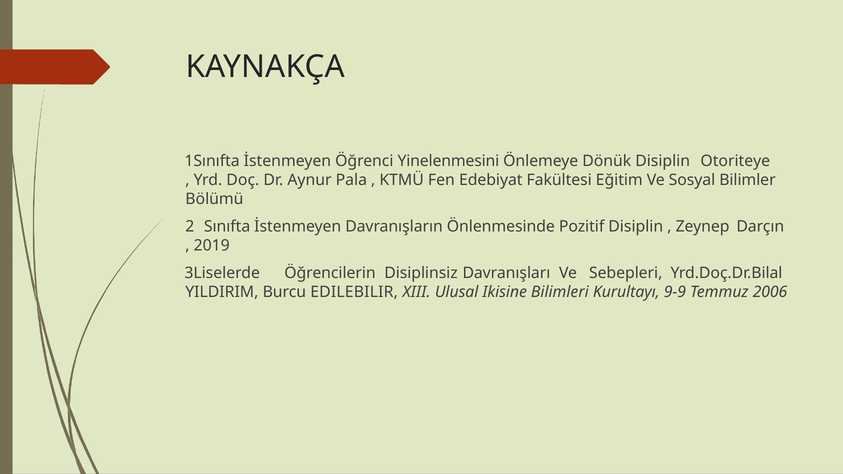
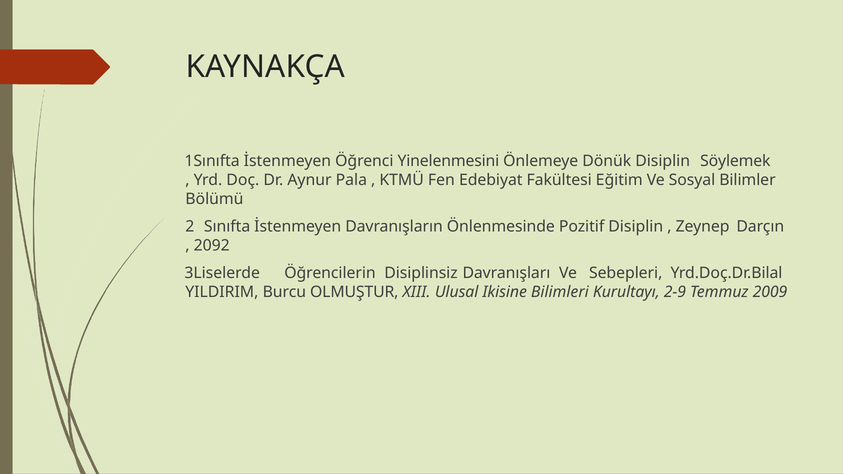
Otoriteye: Otoriteye -> Söylemek
2019: 2019 -> 2092
EDILEBILIR: EDILEBILIR -> OLMUŞTUR
9-9: 9-9 -> 2-9
2006: 2006 -> 2009
